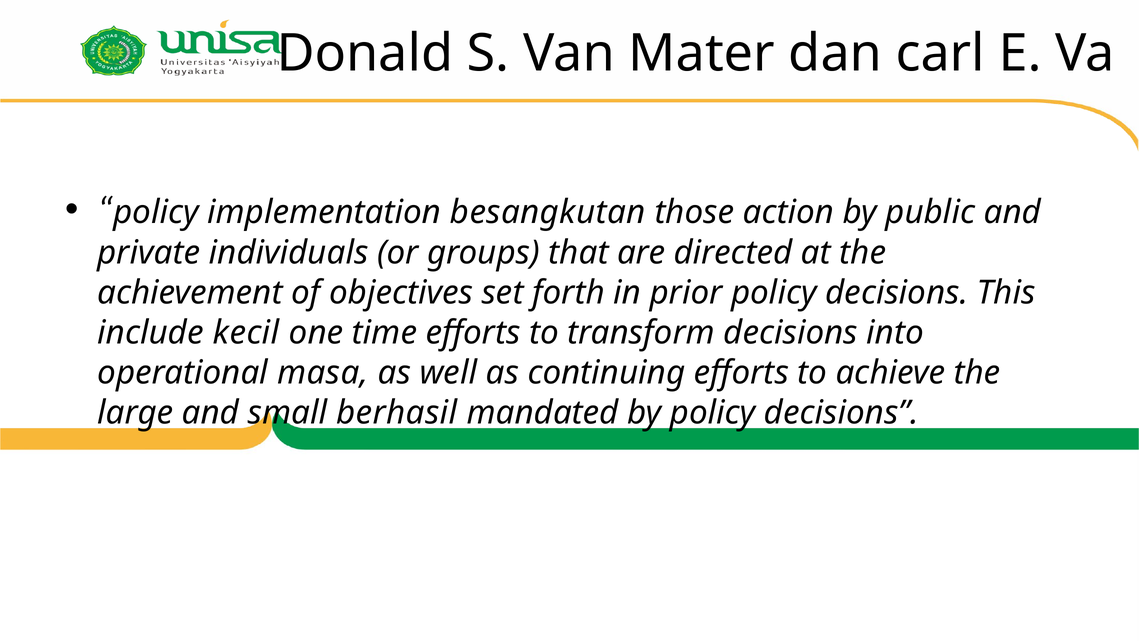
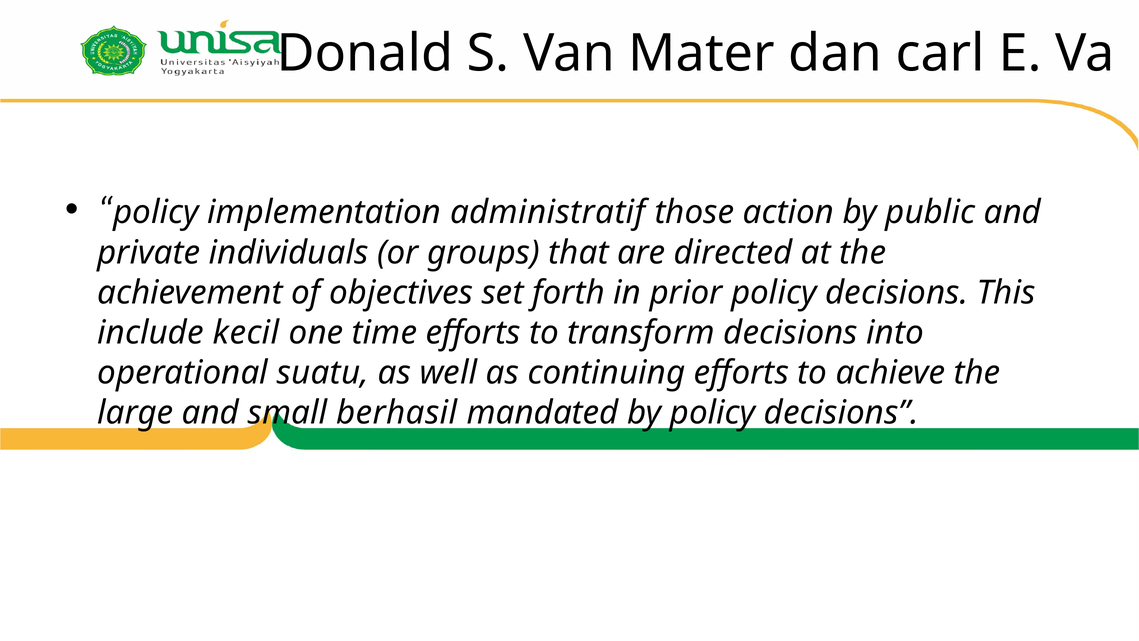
besangkutan: besangkutan -> administratif
masa: masa -> suatu
